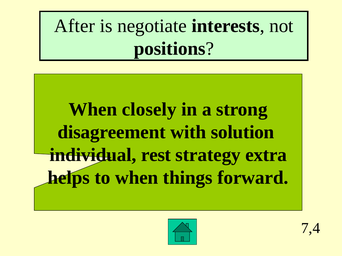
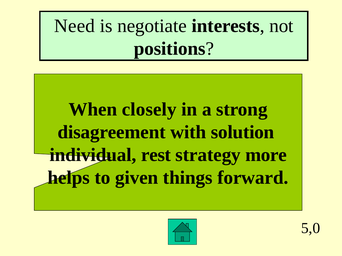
After: After -> Need
extra: extra -> more
to when: when -> given
7,4: 7,4 -> 5,0
